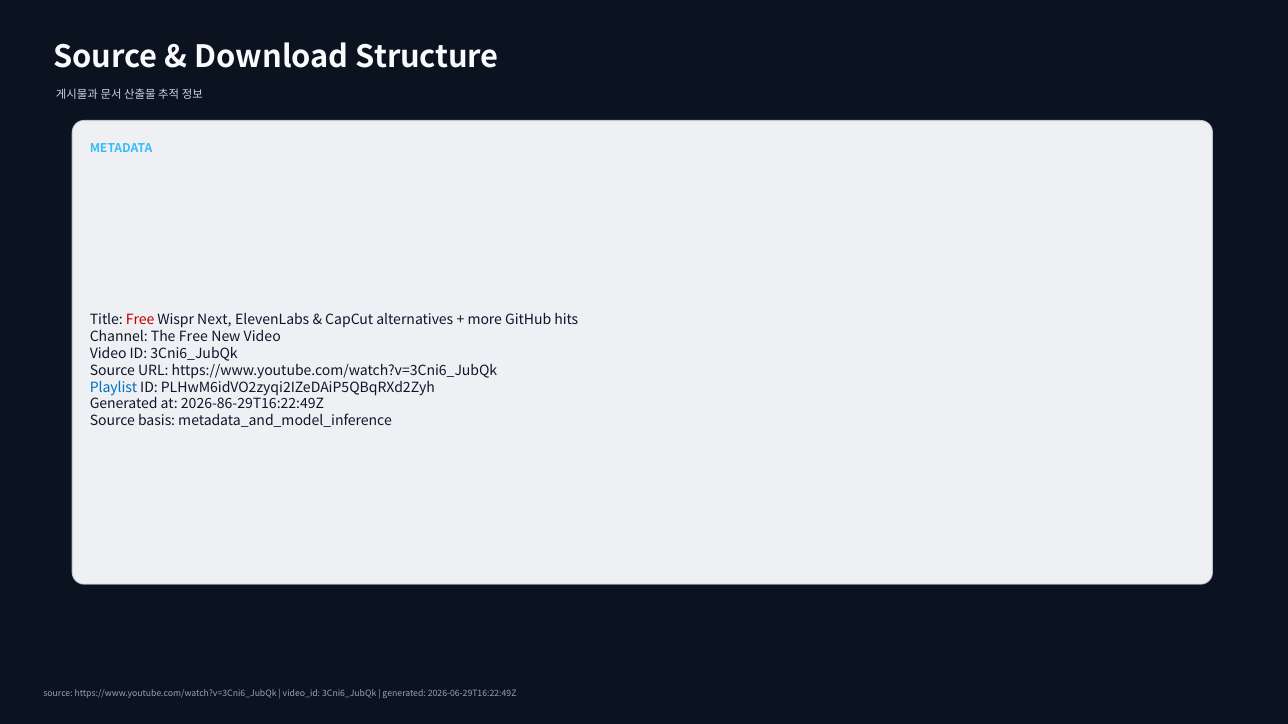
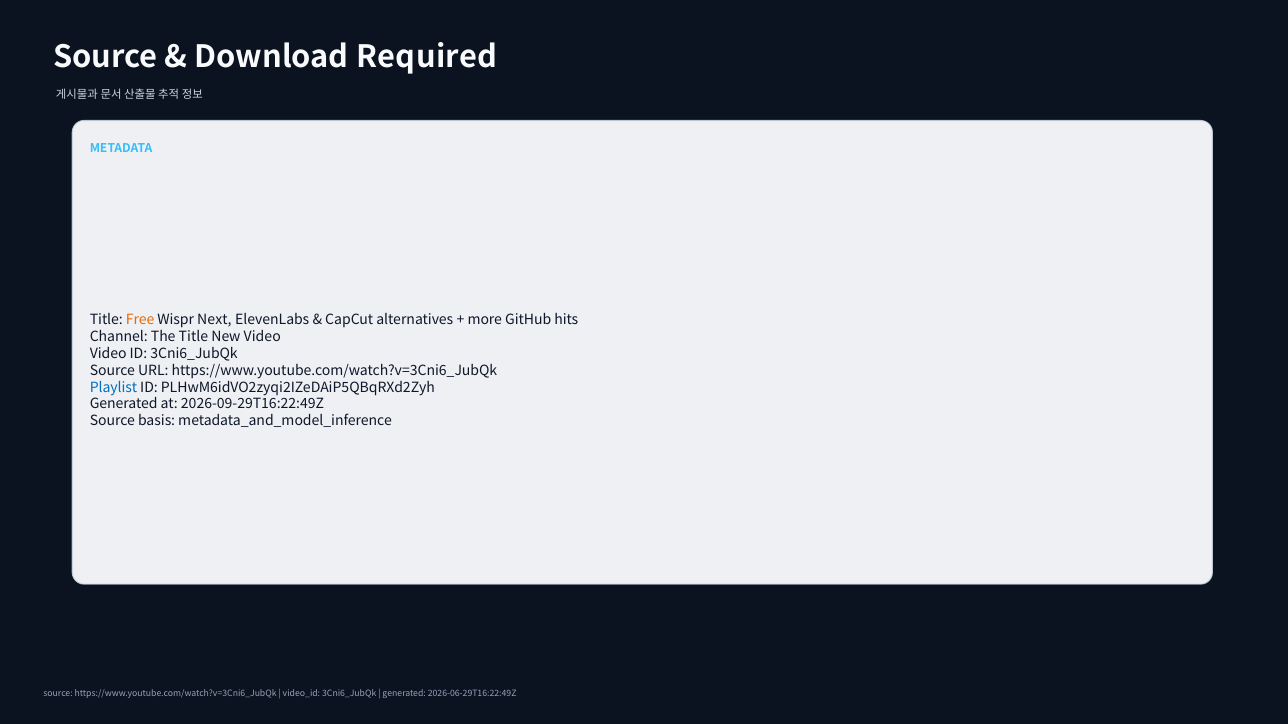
Structure: Structure -> Required
Free at (140, 320) colour: red -> orange
The Free: Free -> Title
2026-86-29T16:22:49Z: 2026-86-29T16:22:49Z -> 2026-09-29T16:22:49Z
